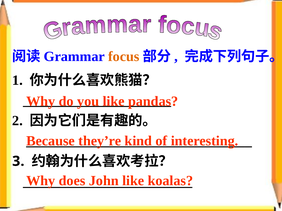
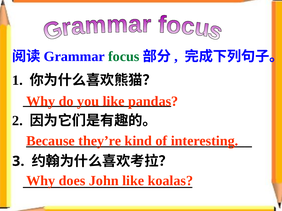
focus colour: orange -> green
